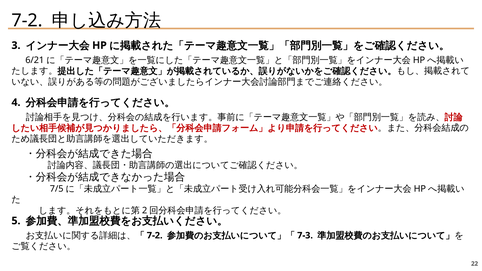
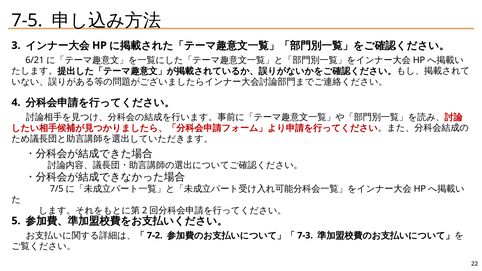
7-2 at (27, 20): 7-2 -> 7-5
